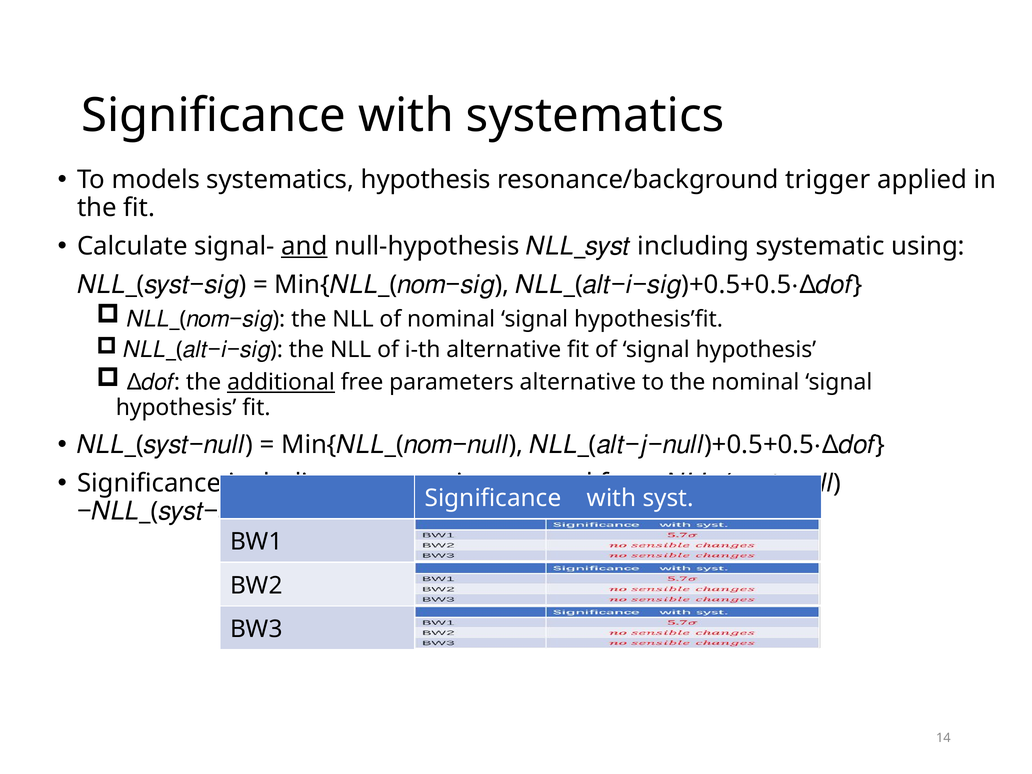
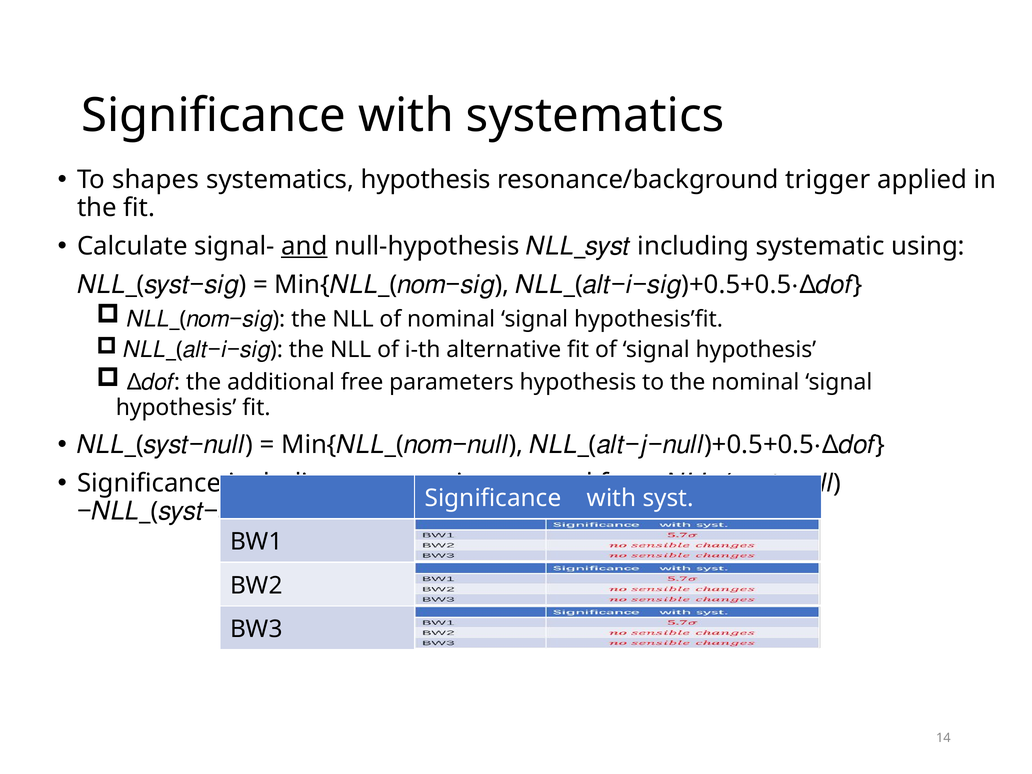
models: models -> shapes
additional underline: present -> none
parameters alternative: alternative -> hypothesis
